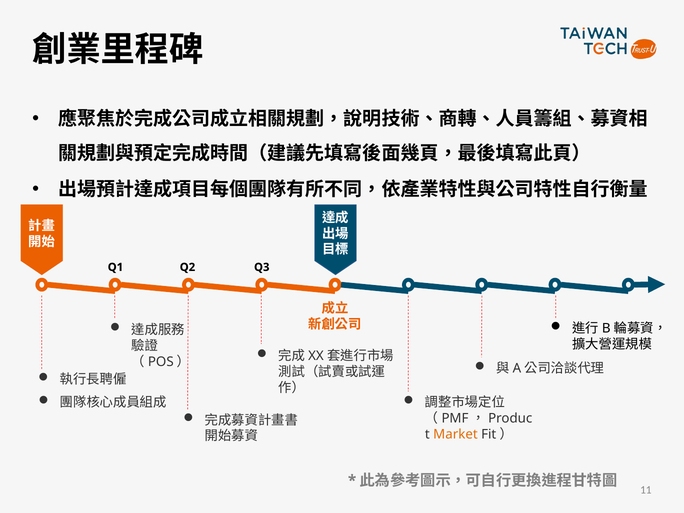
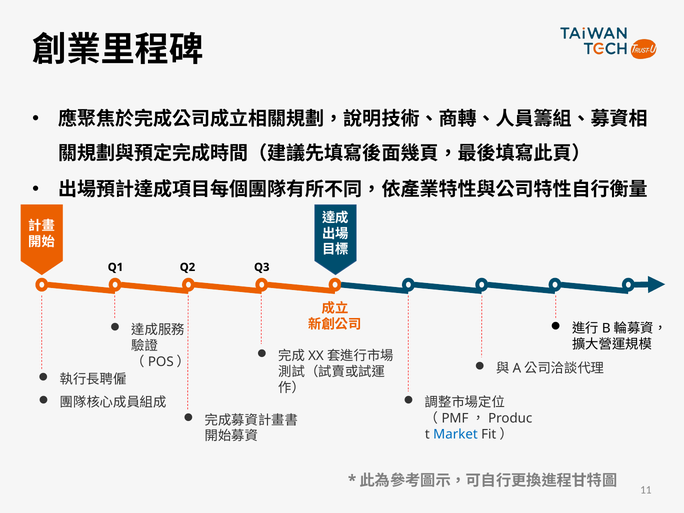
Market colour: orange -> blue
